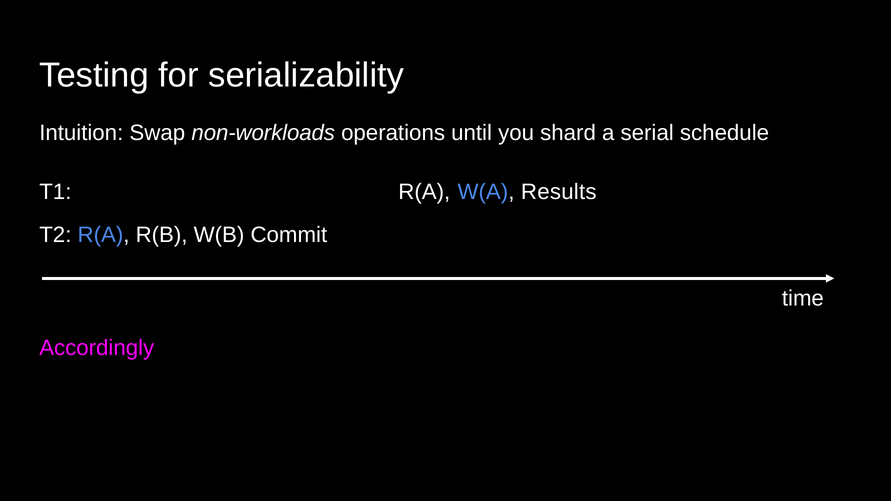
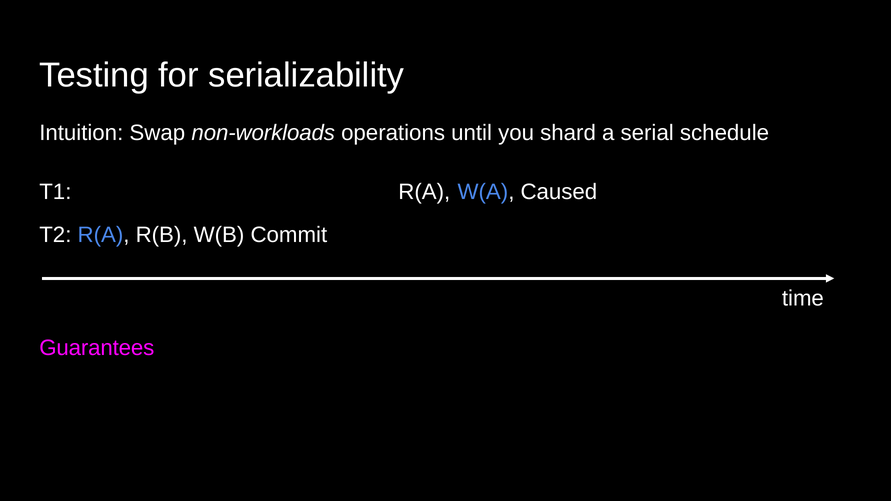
Results: Results -> Caused
Accordingly: Accordingly -> Guarantees
